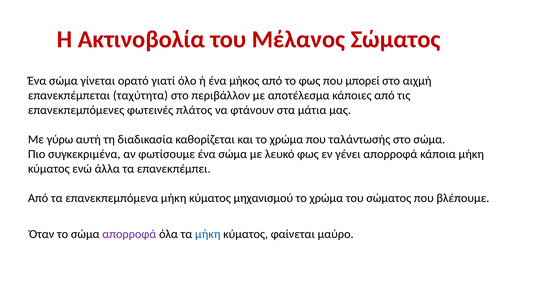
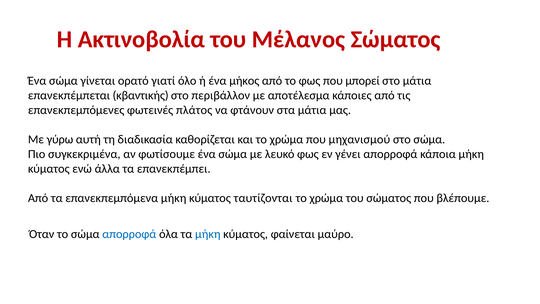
στο αιχμή: αιχμή -> μάτια
ταχύτητα: ταχύτητα -> κβαντικής
ταλάντωσής: ταλάντωσής -> μηχανισμού
μηχανισμού: μηχανισμού -> ταυτίζονται
απορροφά at (129, 234) colour: purple -> blue
